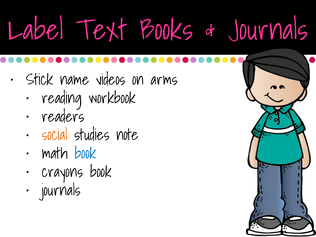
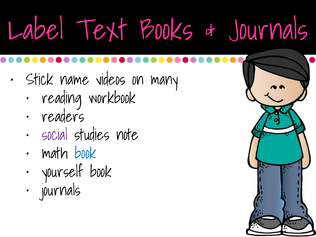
arms: arms -> many
social colour: orange -> purple
crayons: crayons -> yourself
